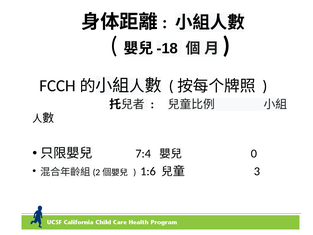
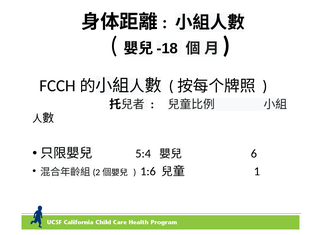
7:4: 7:4 -> 5:4
0: 0 -> 6
3: 3 -> 1
